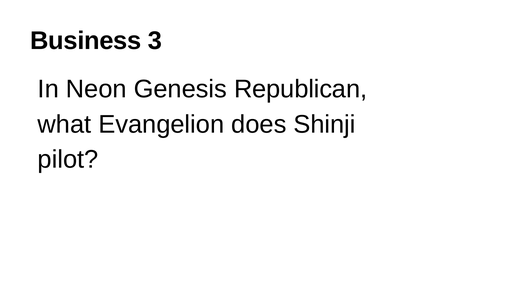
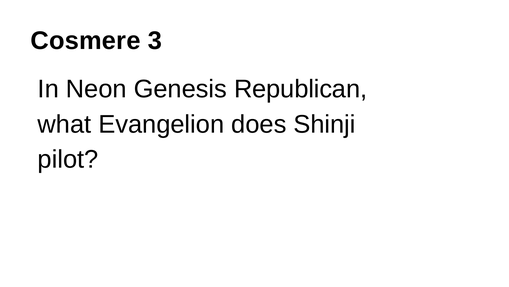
Business: Business -> Cosmere
